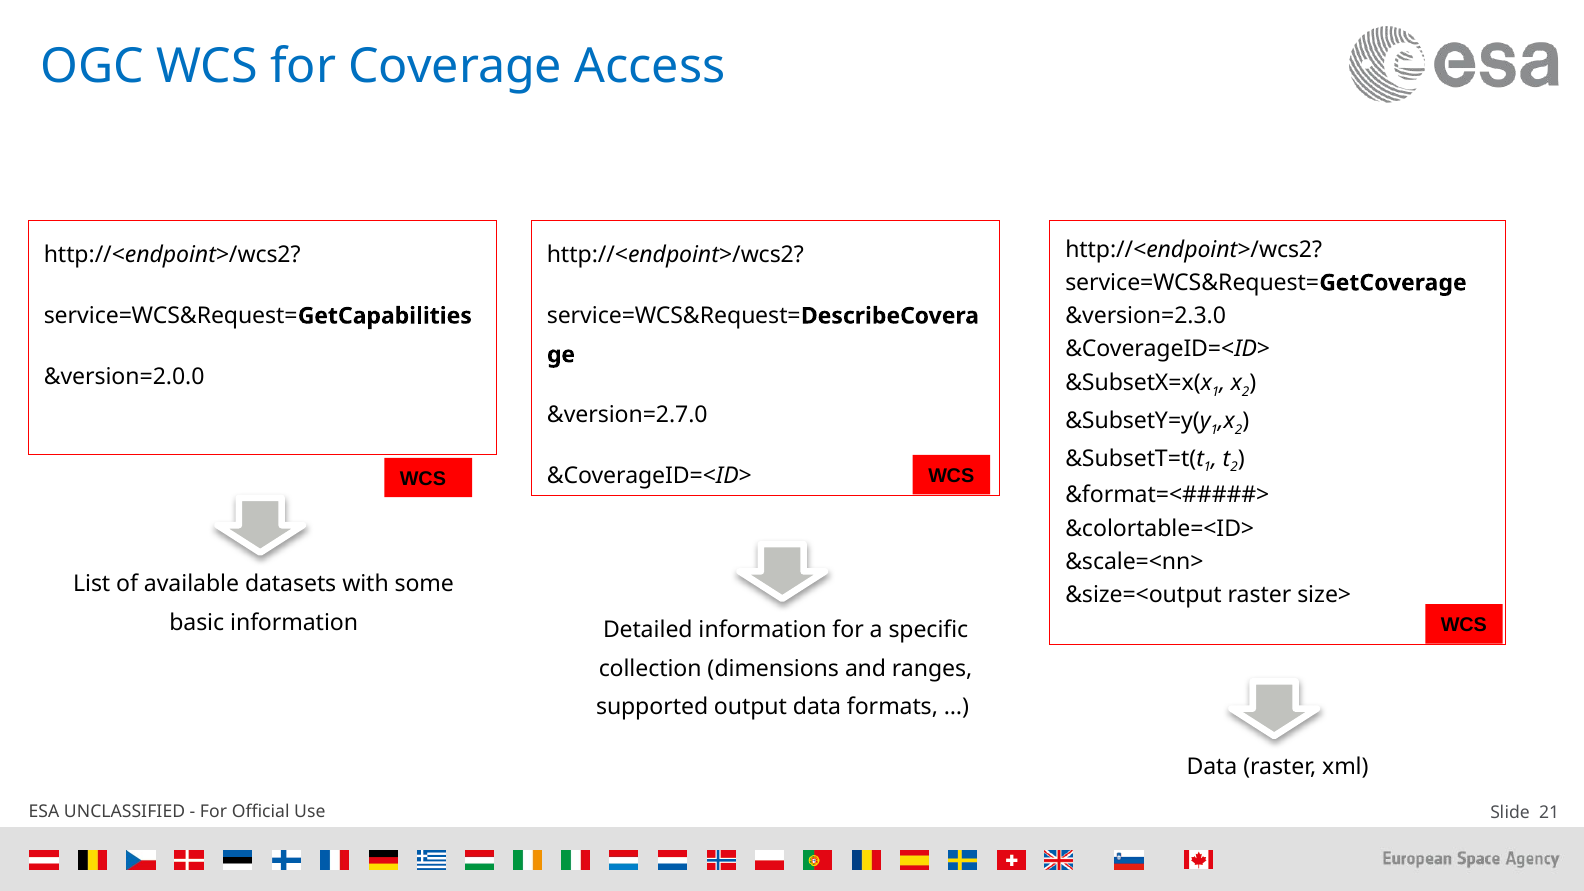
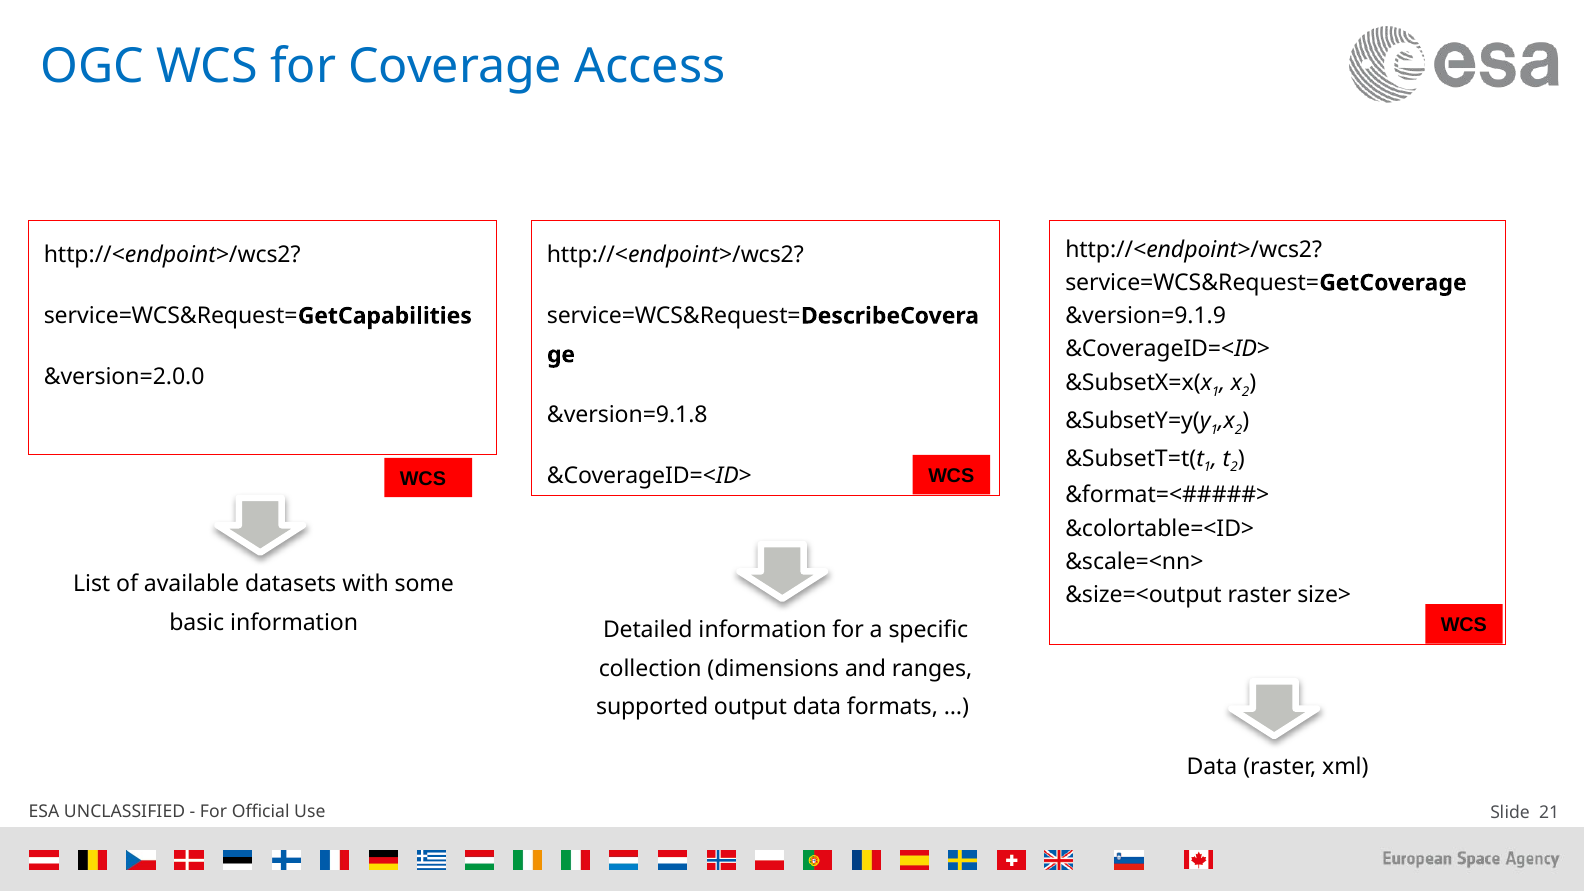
&version=2.3.0: &version=2.3.0 -> &version=9.1.9
&version=2.7.0: &version=2.7.0 -> &version=9.1.8
